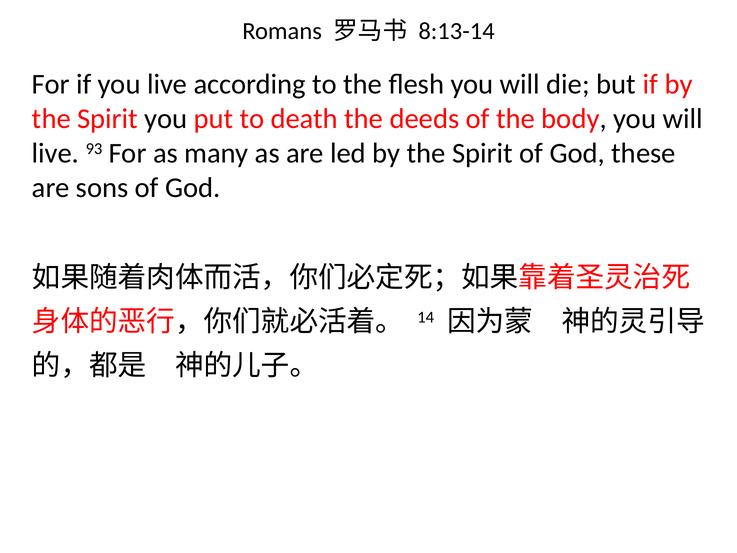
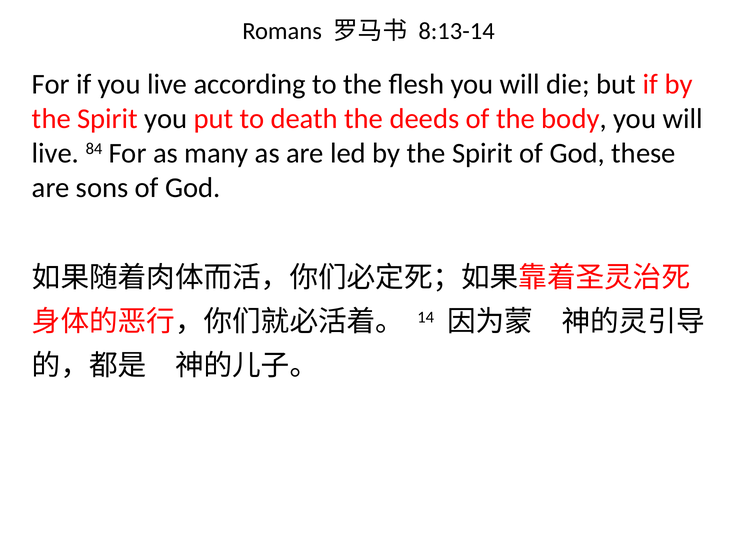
93: 93 -> 84
